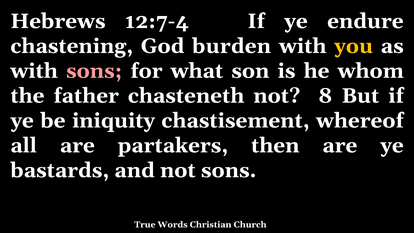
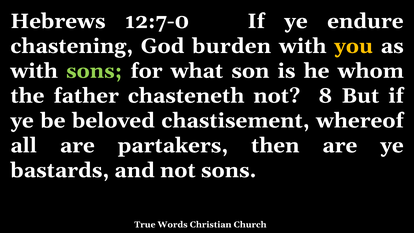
12:7-4: 12:7-4 -> 12:7-0
sons at (94, 71) colour: pink -> light green
iniquity: iniquity -> beloved
